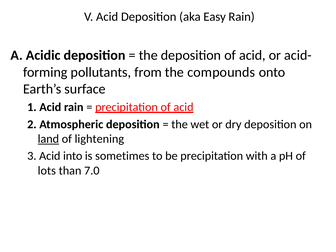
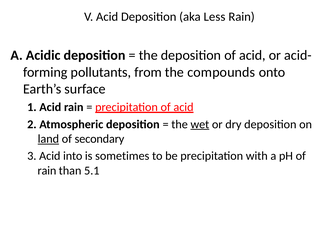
Easy: Easy -> Less
wet underline: none -> present
lightening: lightening -> secondary
lots at (47, 171): lots -> rain
7.0: 7.0 -> 5.1
